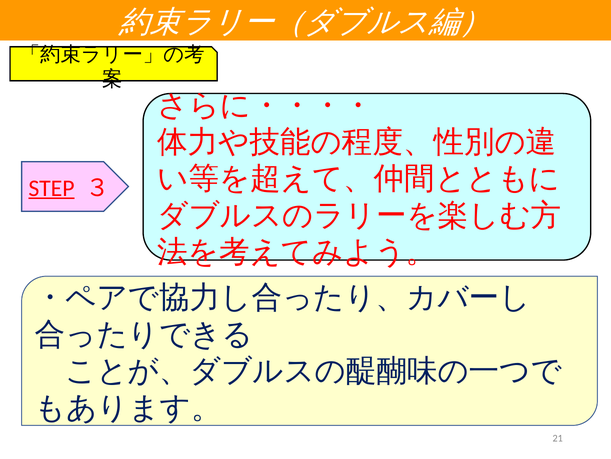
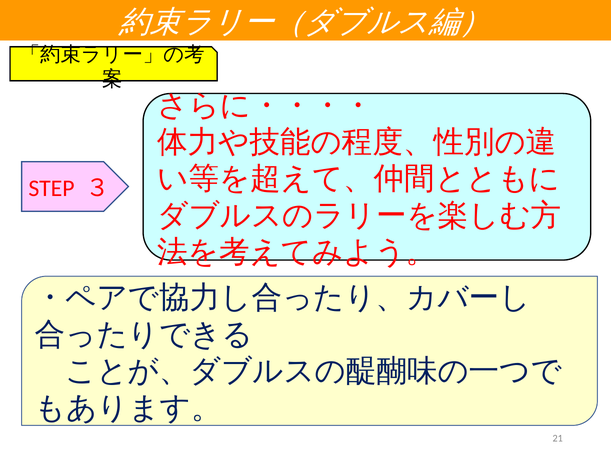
STEP underline: present -> none
